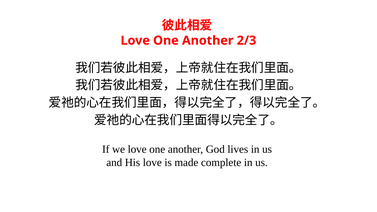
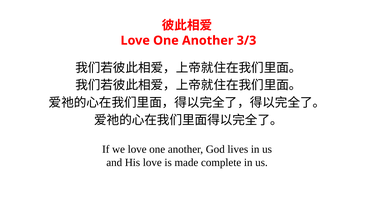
2/3: 2/3 -> 3/3
